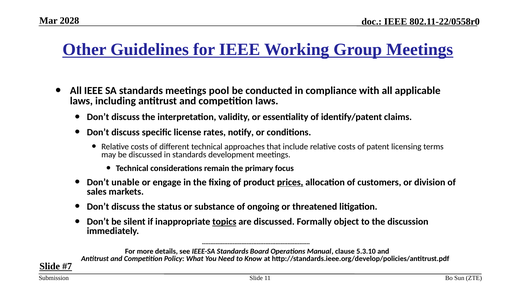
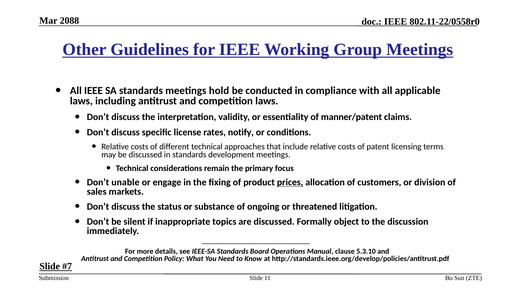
2028: 2028 -> 2088
pool: pool -> hold
identify/patent: identify/patent -> manner/patent
topics underline: present -> none
